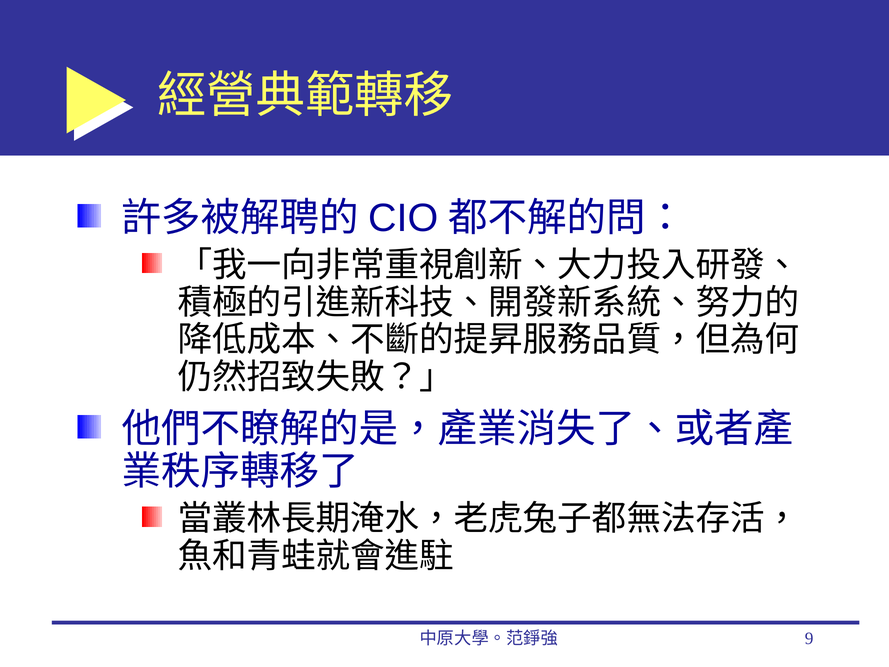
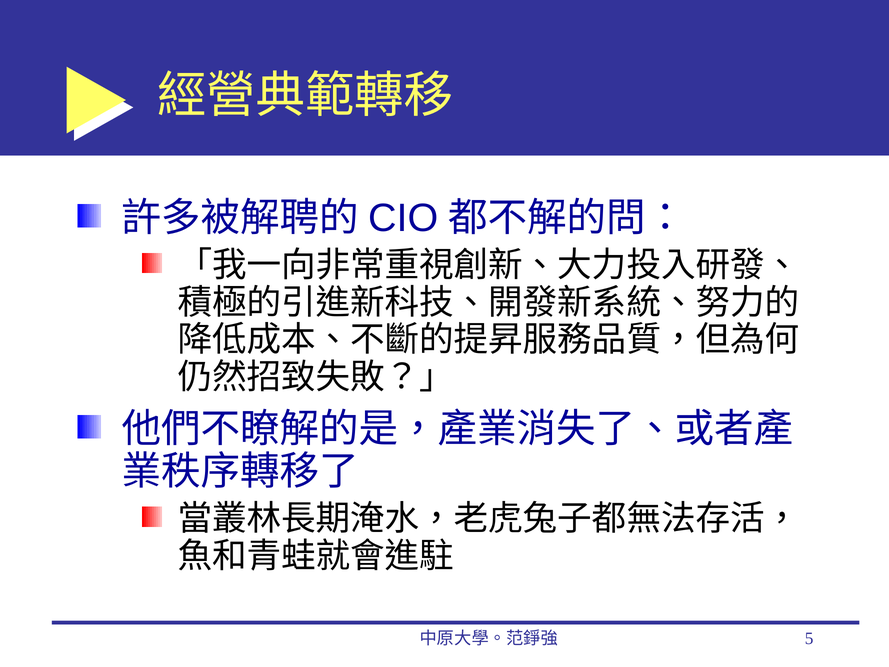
9: 9 -> 5
